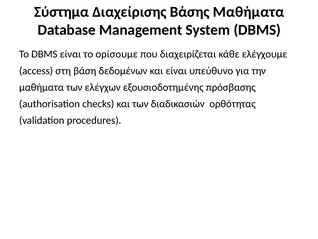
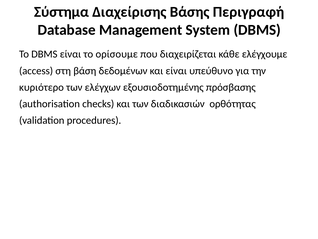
Βάσης Μαθήματα: Μαθήματα -> Περιγραφή
μαθήματα at (41, 87): μαθήματα -> κυριότερο
